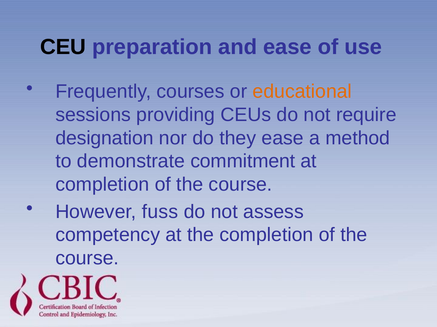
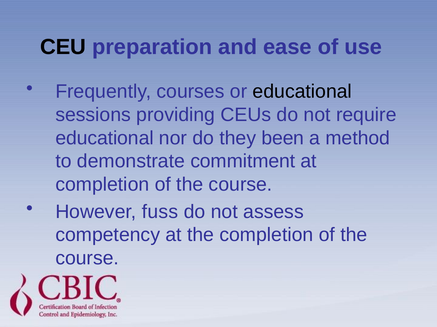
educational at (302, 92) colour: orange -> black
designation at (105, 138): designation -> educational
they ease: ease -> been
